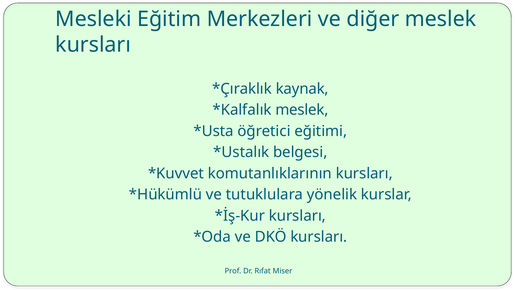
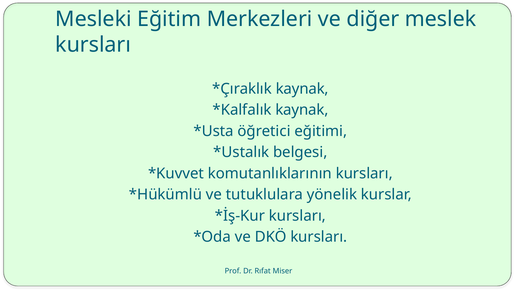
meslek at (302, 110): meslek -> kaynak
